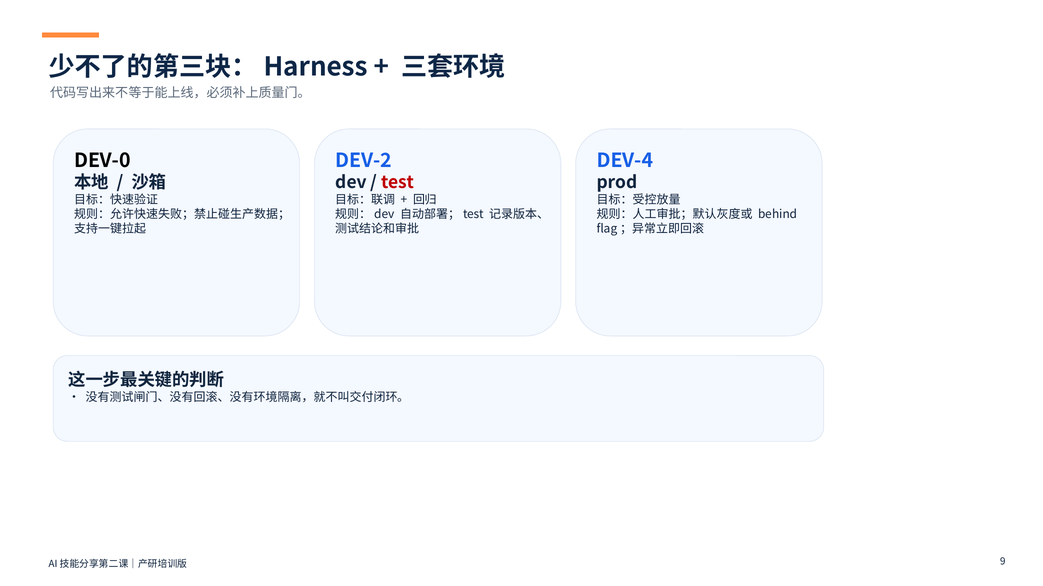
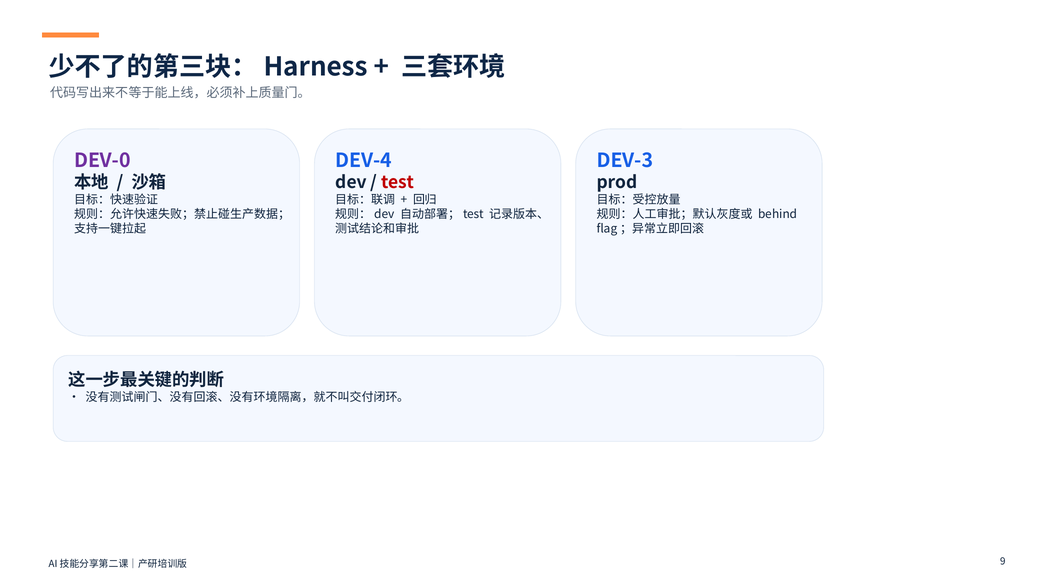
DEV-0 colour: black -> purple
DEV-2: DEV-2 -> DEV-4
DEV-4: DEV-4 -> DEV-3
